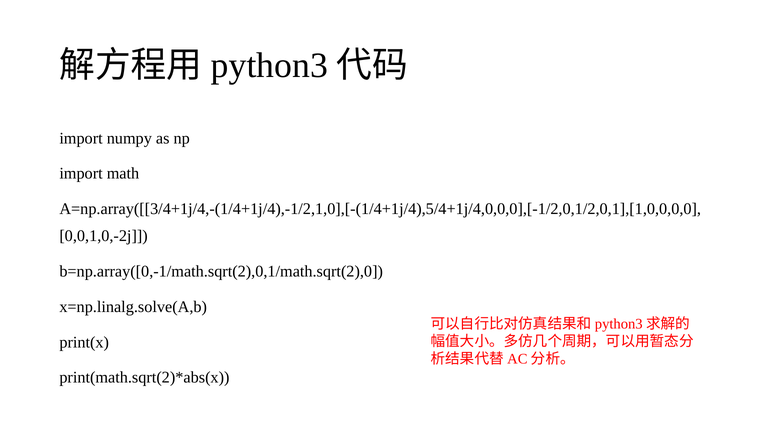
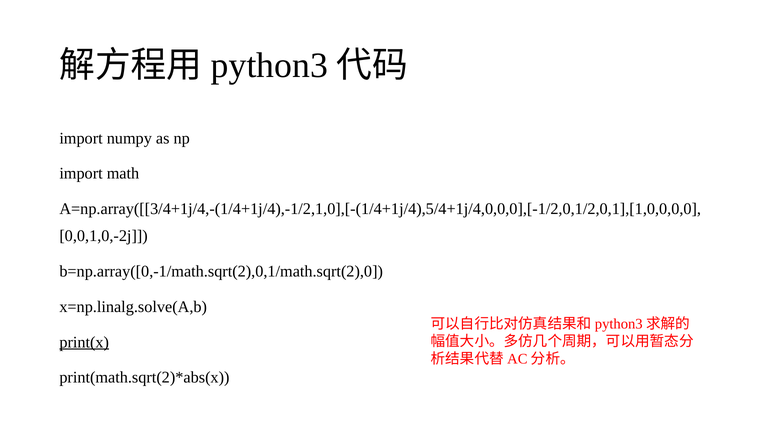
print(x underline: none -> present
